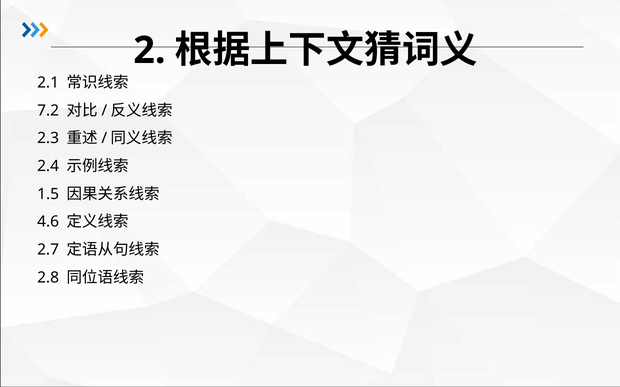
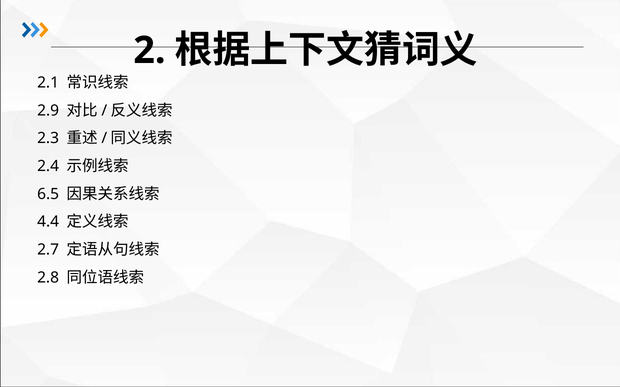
7.2: 7.2 -> 2.9
1.5: 1.5 -> 6.5
4.6: 4.6 -> 4.4
